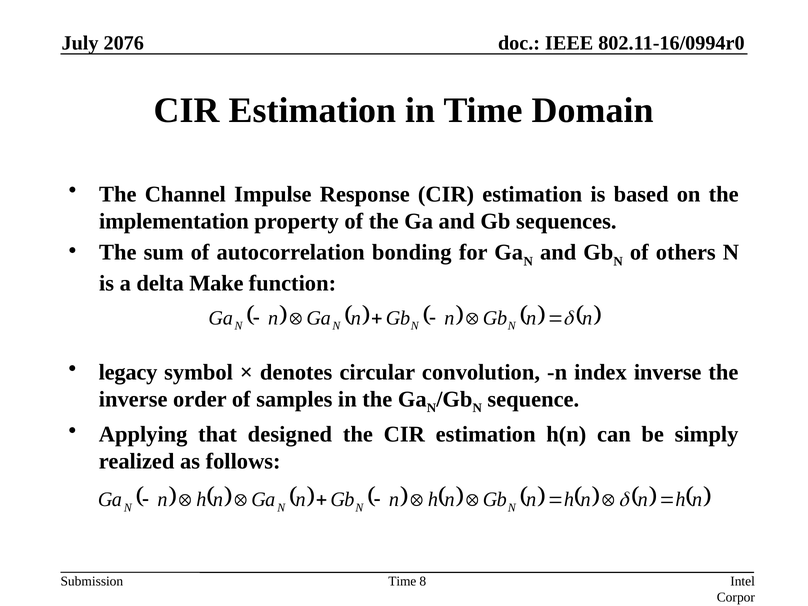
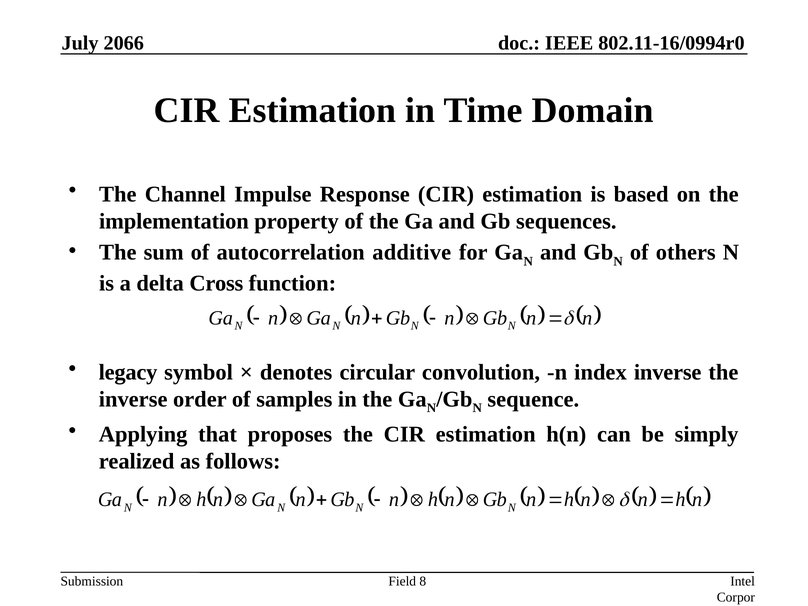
2076: 2076 -> 2066
bonding: bonding -> additive
Make: Make -> Cross
designed: designed -> proposes
Time at (402, 581): Time -> Field
